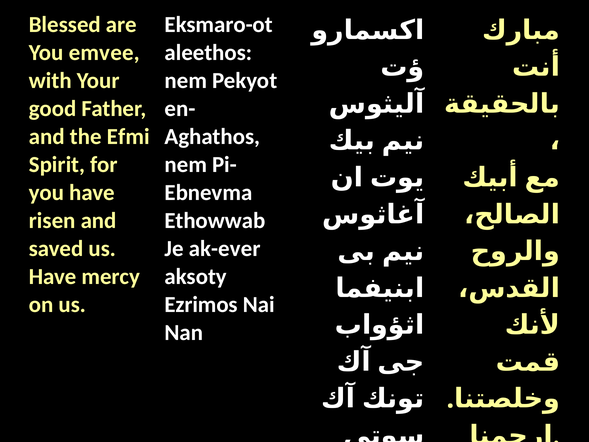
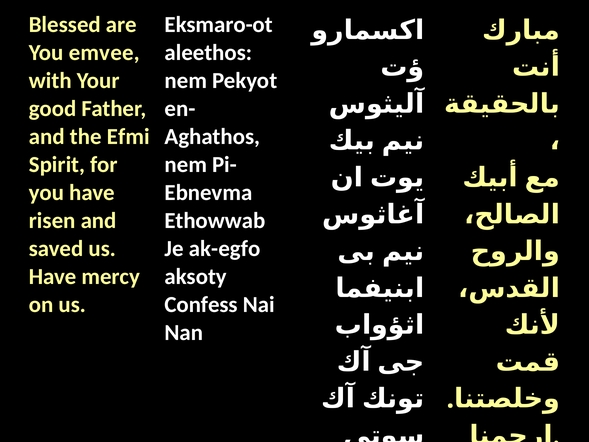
ak-ever: ak-ever -> ak-egfo
Ezrimos: Ezrimos -> Confess
